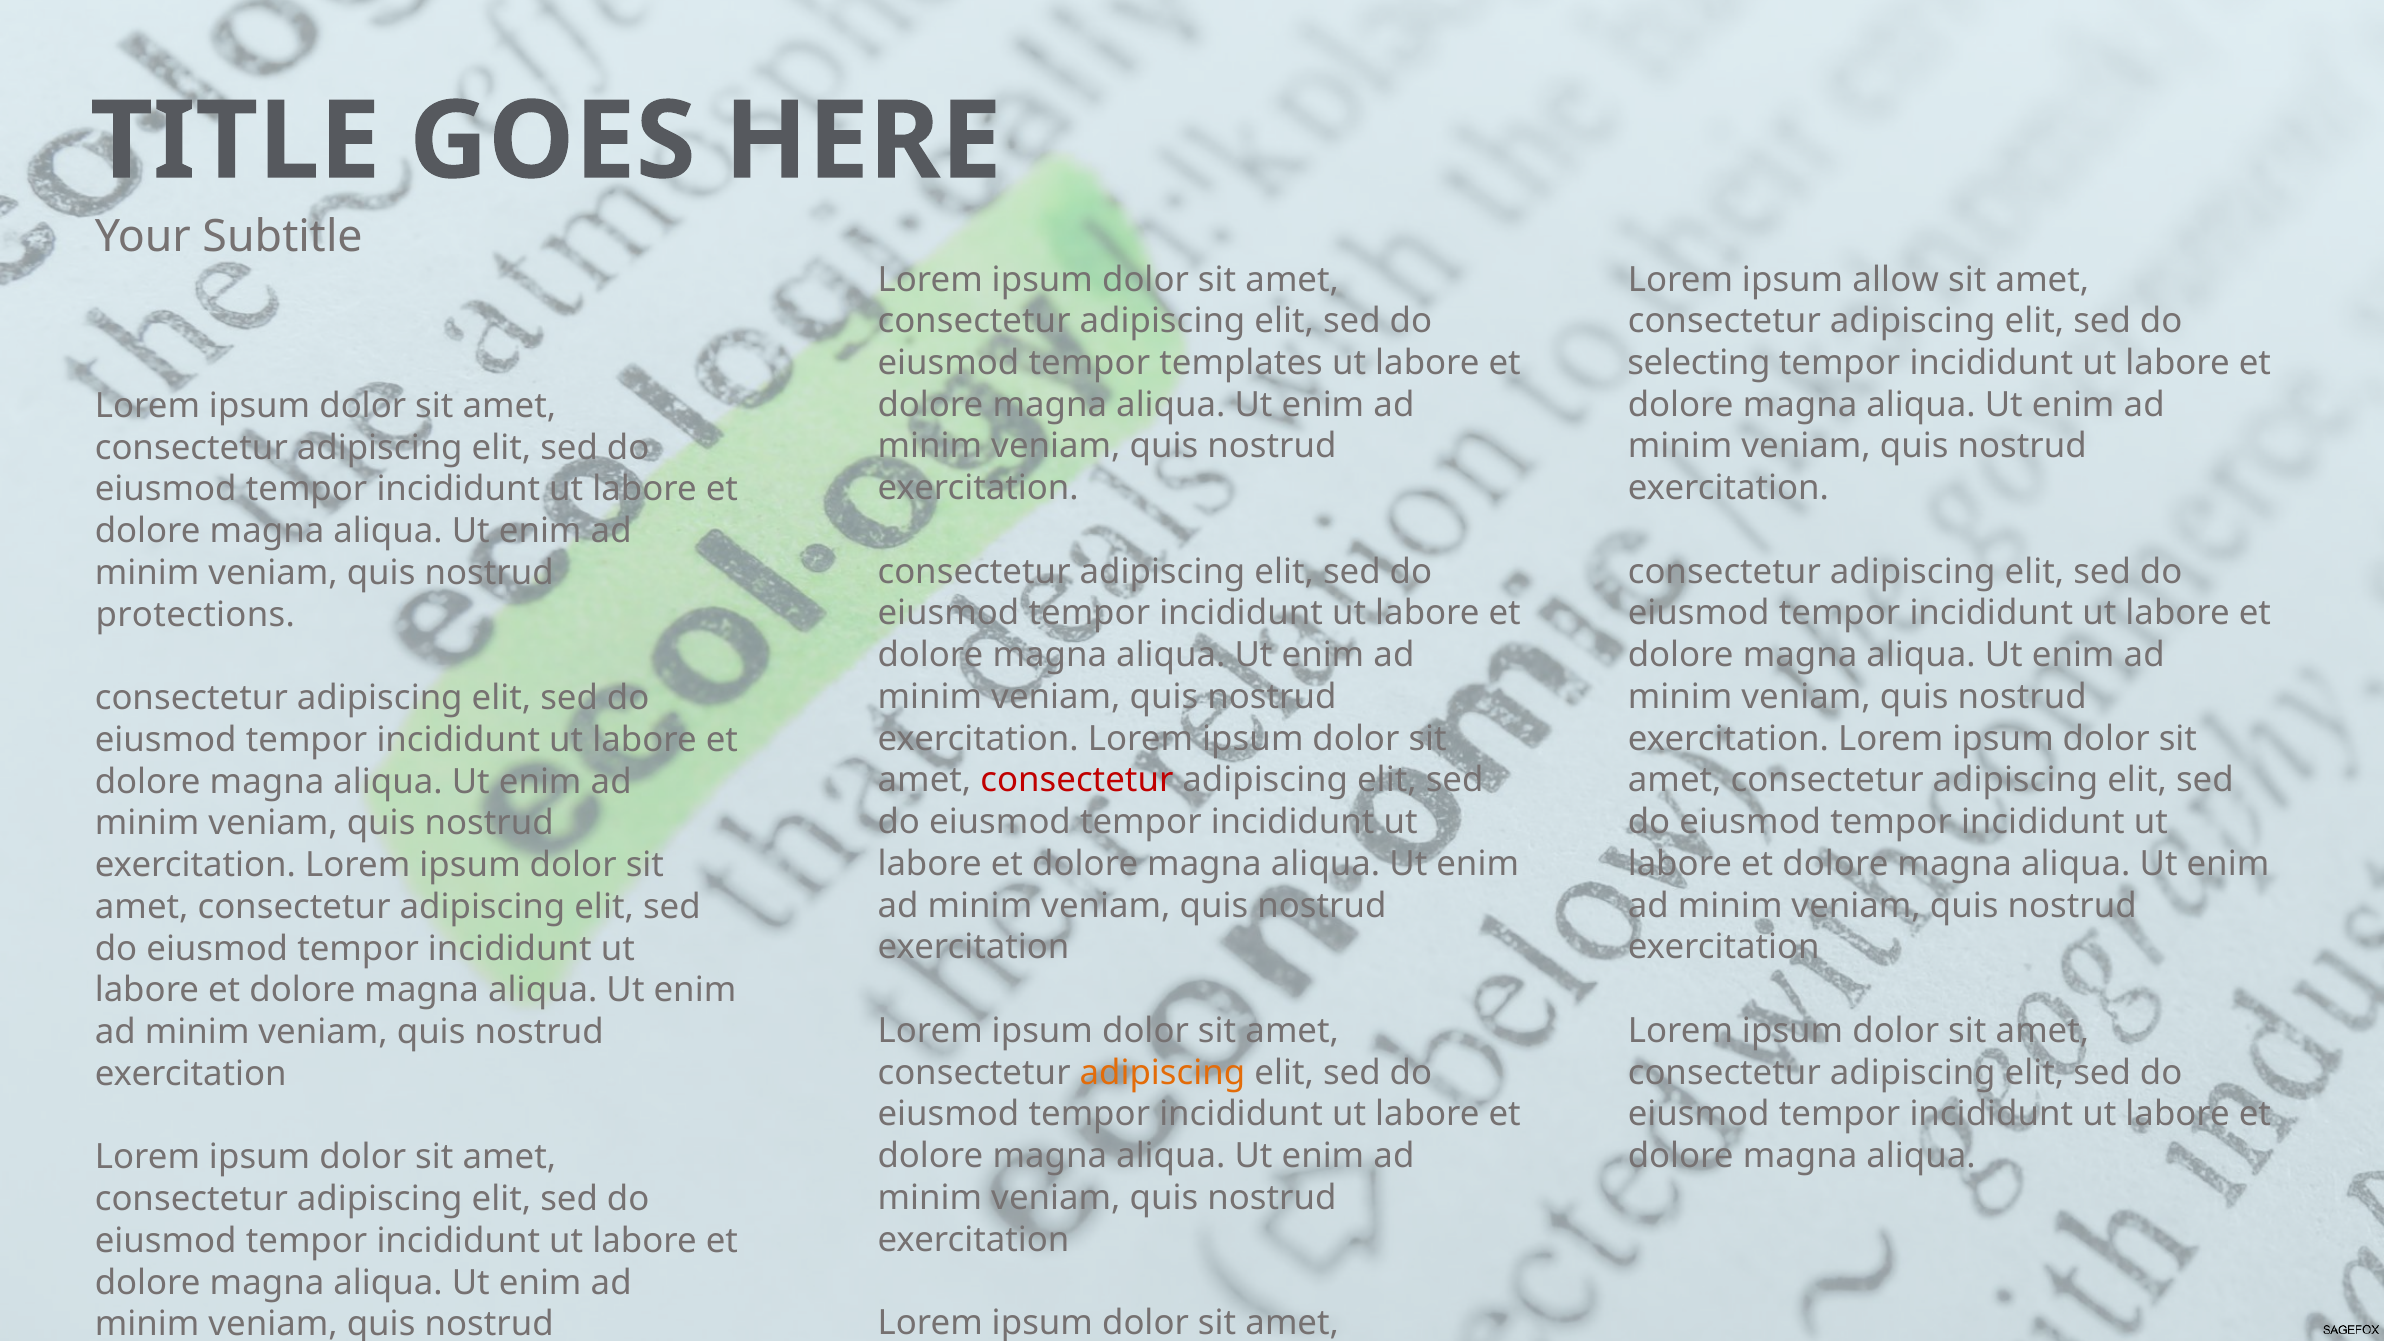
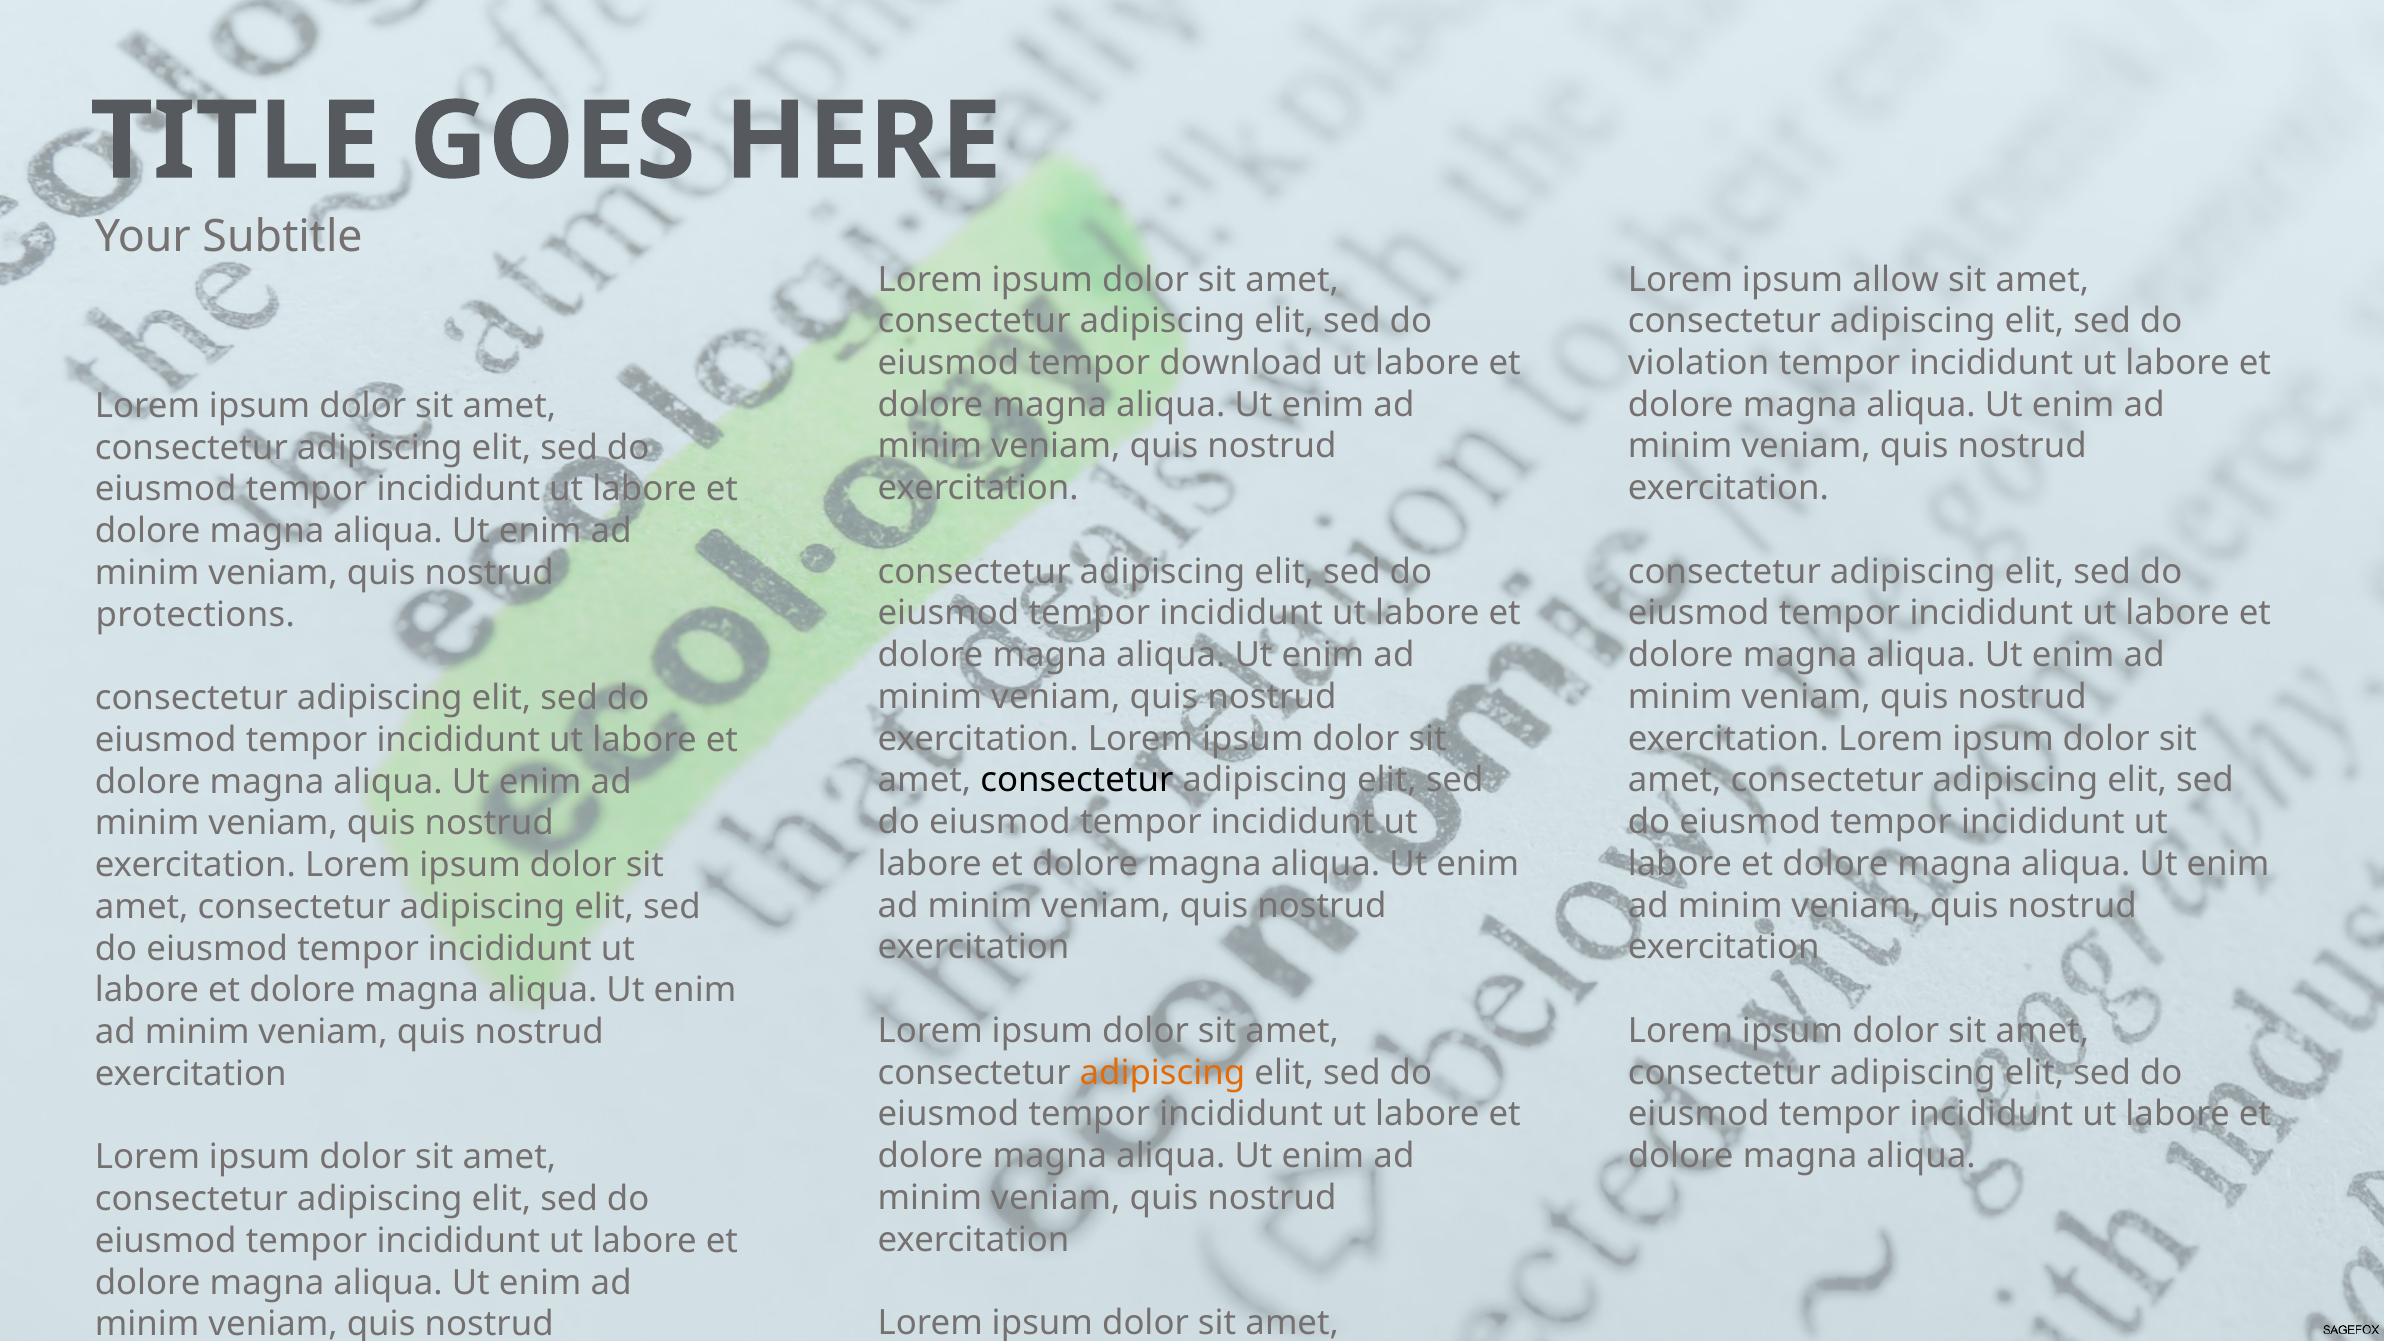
templates: templates -> download
selecting: selecting -> violation
consectetur at (1077, 780) colour: red -> black
